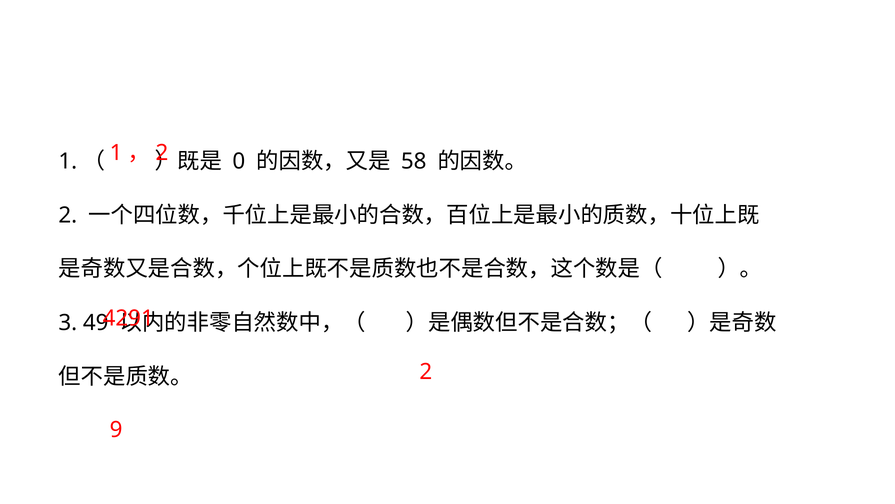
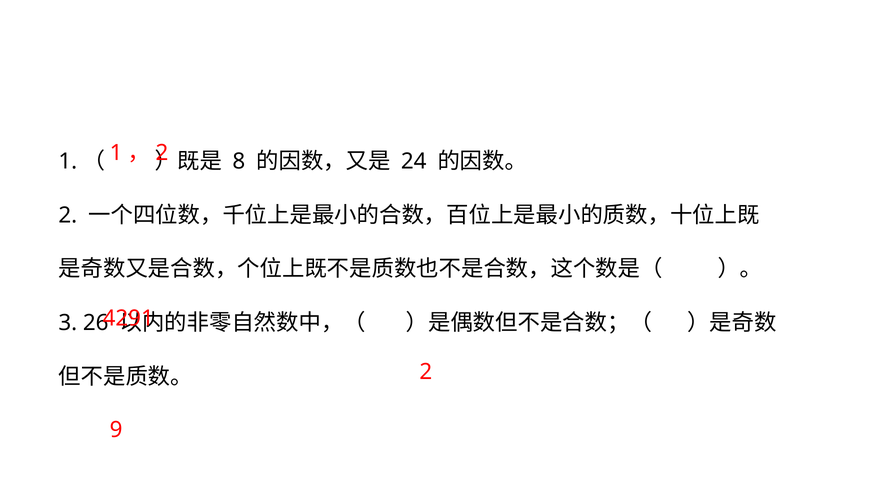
0: 0 -> 8
58: 58 -> 24
49: 49 -> 26
